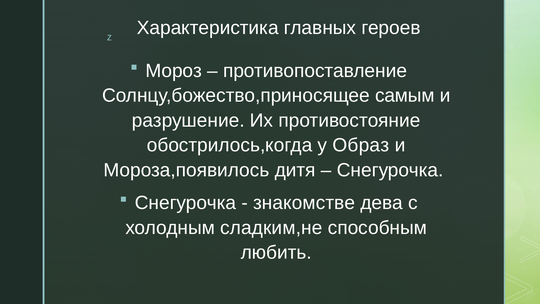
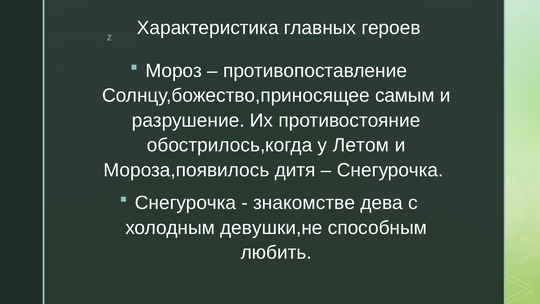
Образ: Образ -> Летом
сладким,не: сладким,не -> девушки,не
